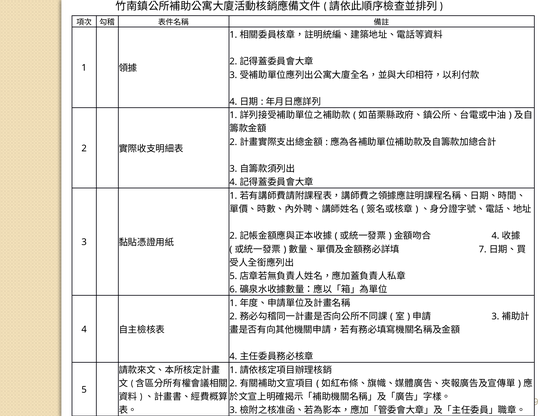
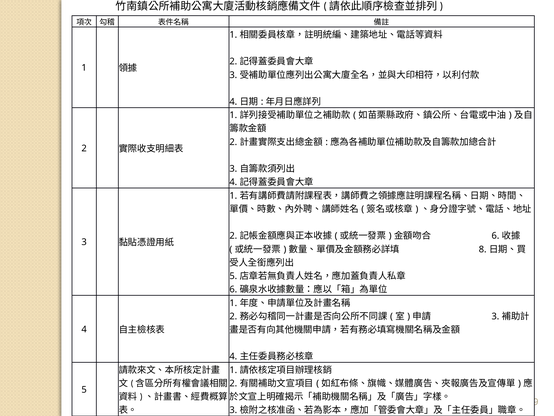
4 at (495, 236): 4 -> 6
7 at (483, 249): 7 -> 8
